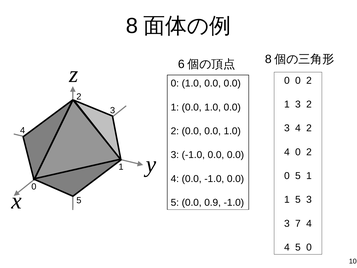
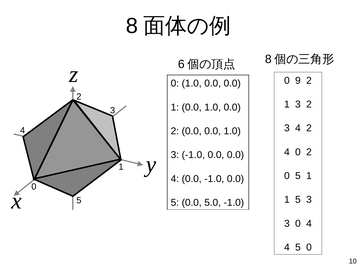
0 0: 0 -> 9
0.9: 0.9 -> 5.0
3 7: 7 -> 0
